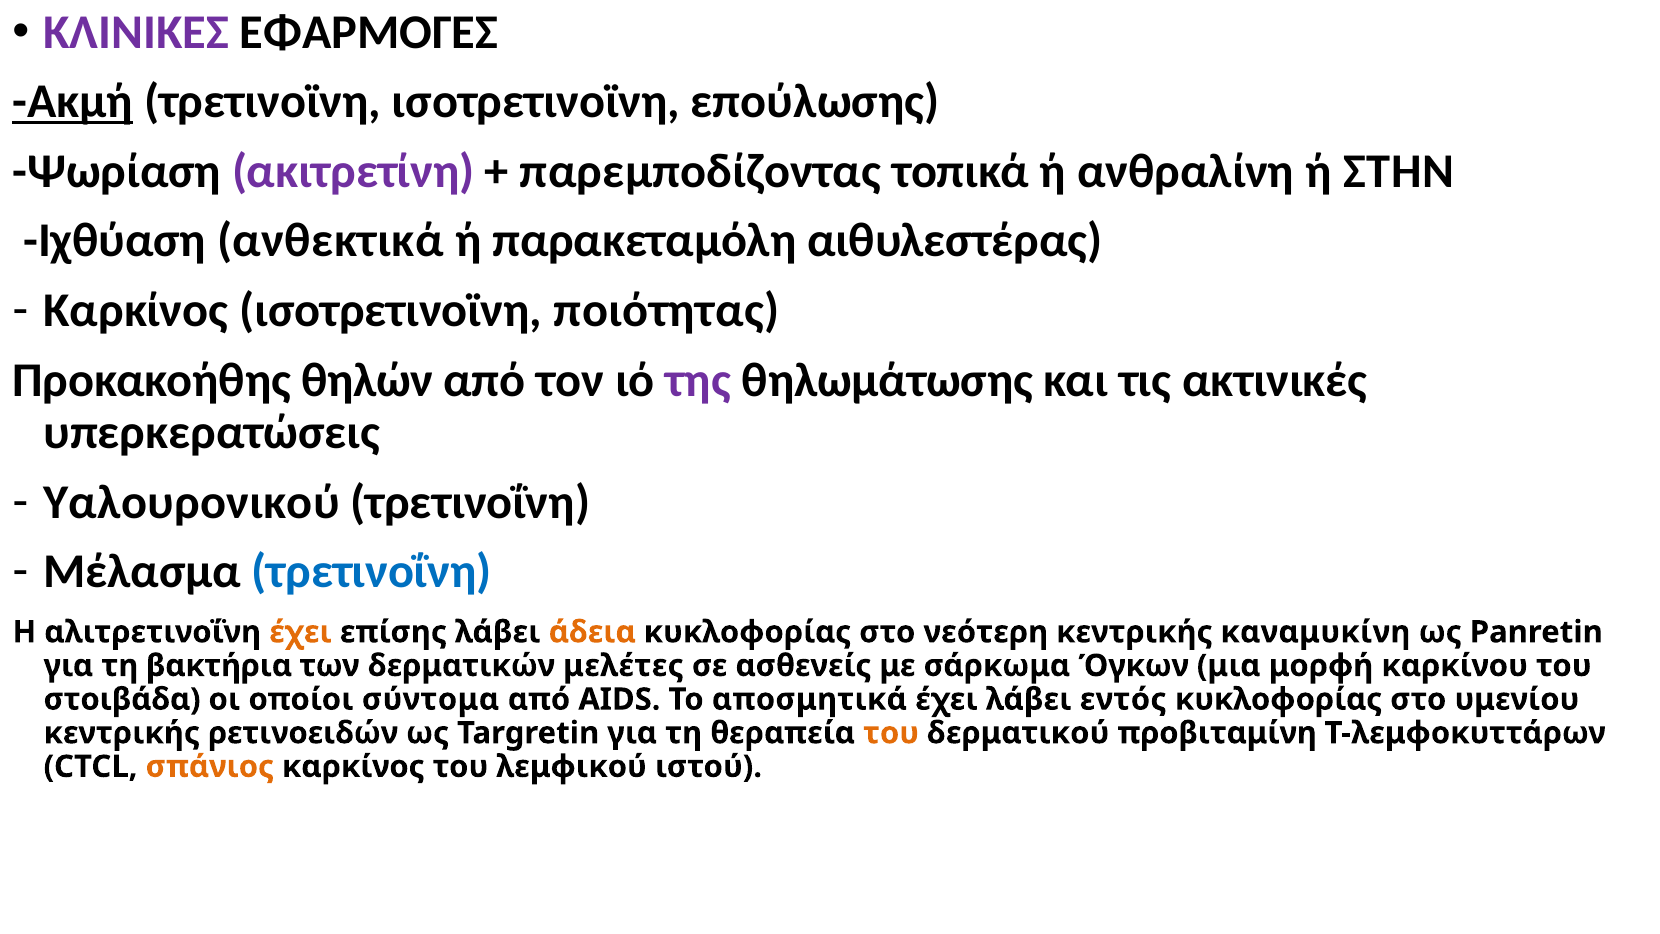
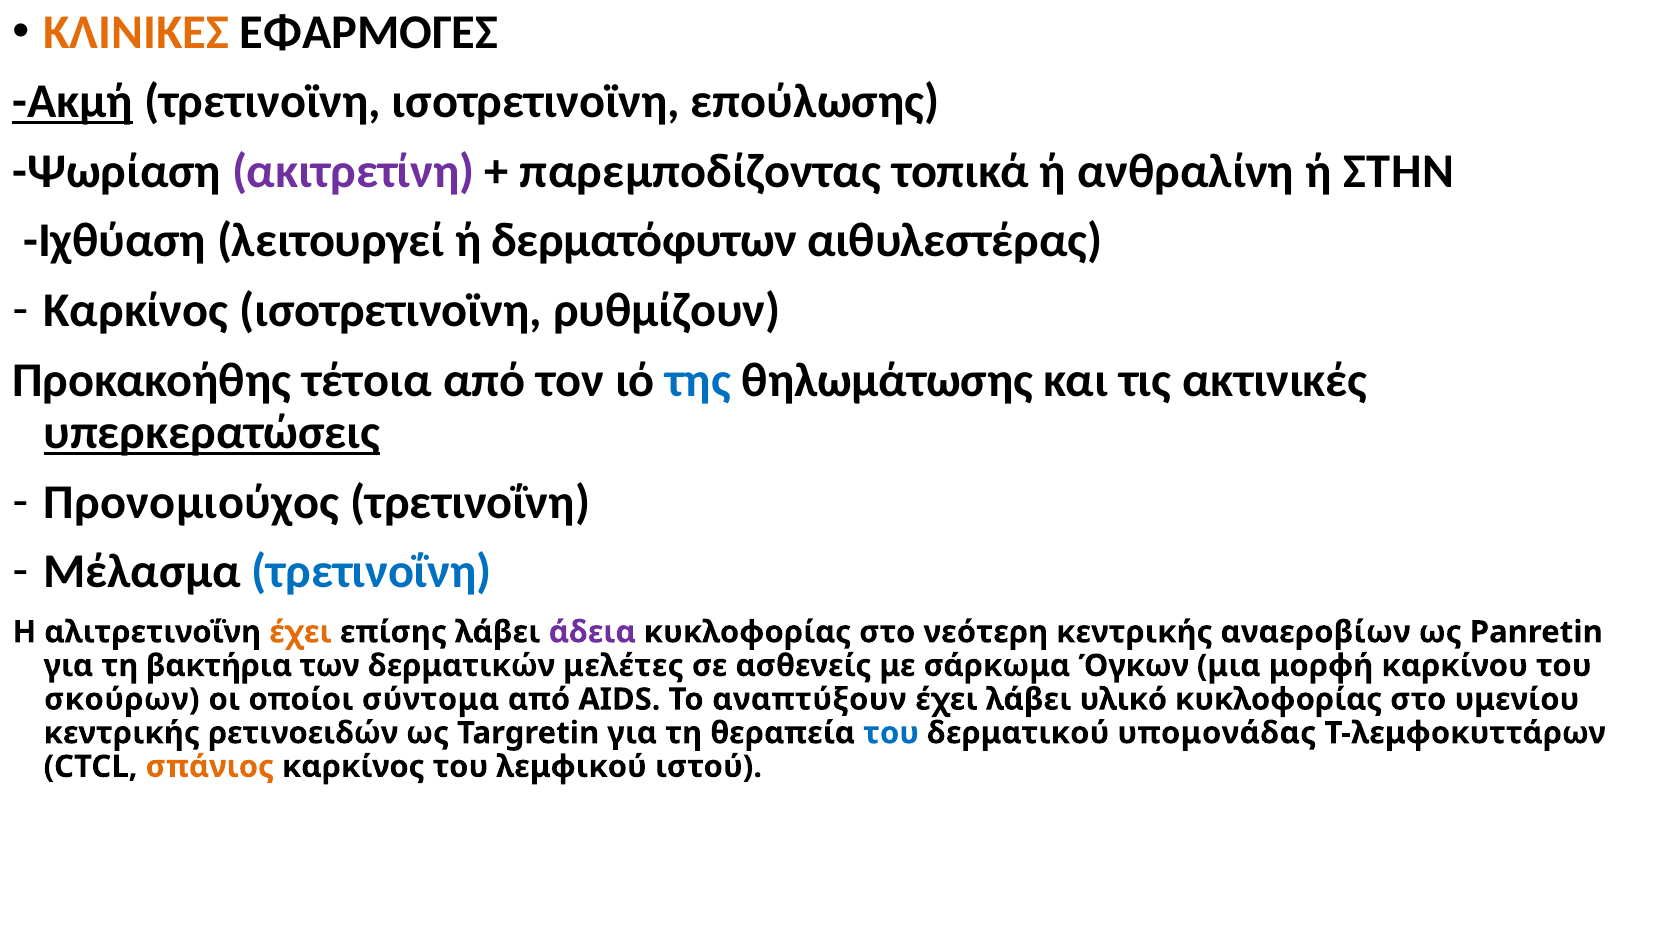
ΚΛΙΝΙΚΕΣ colour: purple -> orange
ανθεκτικά: ανθεκτικά -> λειτουργεί
παρακεταμόλη: παρακεταμόλη -> δερματόφυτων
ποιότητας: ποιότητας -> ρυθμίζουν
θηλών: θηλών -> τέτοια
της colour: purple -> blue
υπερκερατώσεις underline: none -> present
Υαλουρονικού: Υαλουρονικού -> Προνομιούχος
άδεια colour: orange -> purple
καναμυκίνη: καναμυκίνη -> αναεροβίων
στοιβάδα: στοιβάδα -> σκούρων
αποσμητικά: αποσμητικά -> αναπτύξουν
εντός: εντός -> υλικό
του at (891, 733) colour: orange -> blue
προβιταμίνη: προβιταμίνη -> υπομονάδας
